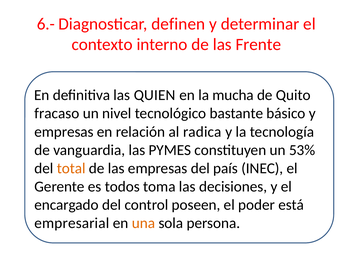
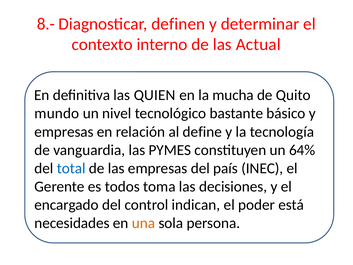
6.-: 6.- -> 8.-
Frente: Frente -> Actual
fracaso: fracaso -> mundo
radica: radica -> define
53%: 53% -> 64%
total colour: orange -> blue
poseen: poseen -> indican
empresarial: empresarial -> necesidades
